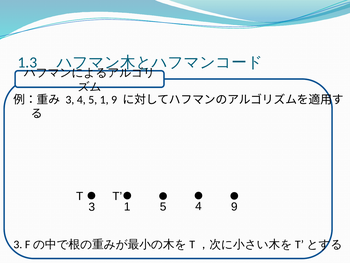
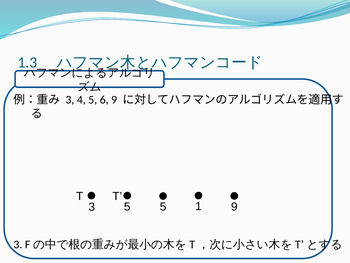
5 1: 1 -> 6
3 1: 1 -> 5
5 4: 4 -> 1
